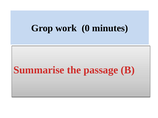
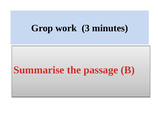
0: 0 -> 3
